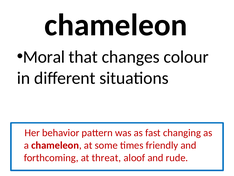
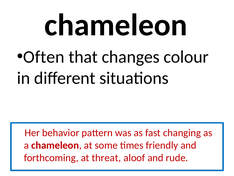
Moral: Moral -> Often
